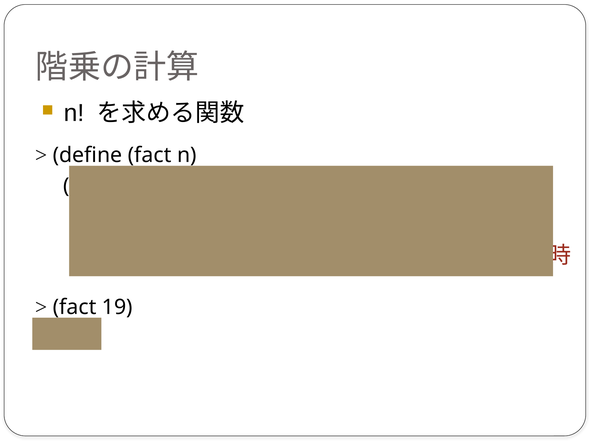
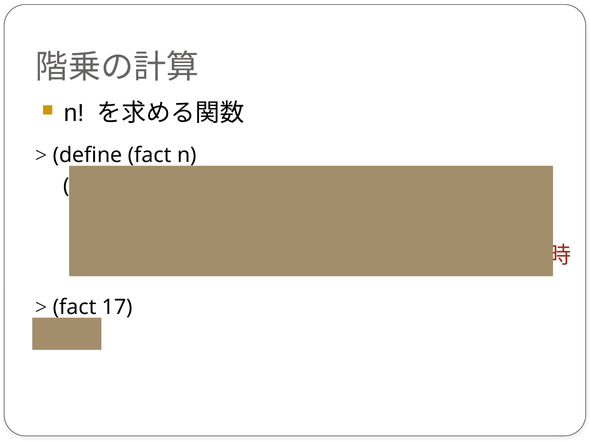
19: 19 -> 17
